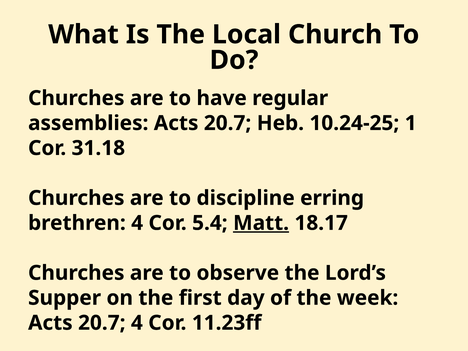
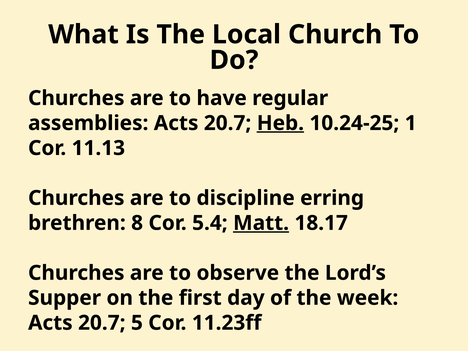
Heb underline: none -> present
31.18: 31.18 -> 11.13
brethren 4: 4 -> 8
20.7 4: 4 -> 5
